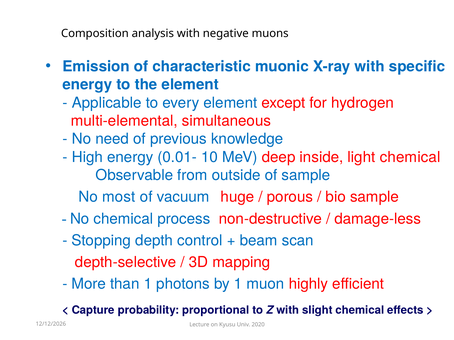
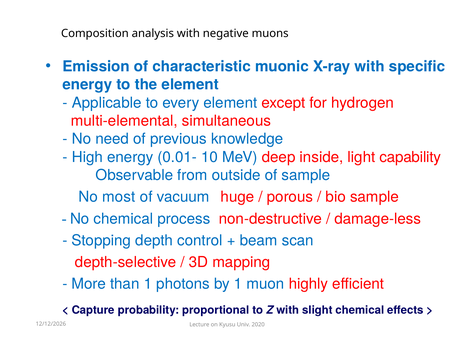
light chemical: chemical -> capability
